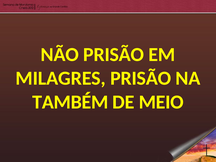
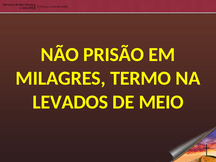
MILAGRES PRISÃO: PRISÃO -> TERMO
TAMBÉM: TAMBÉM -> LEVADOS
